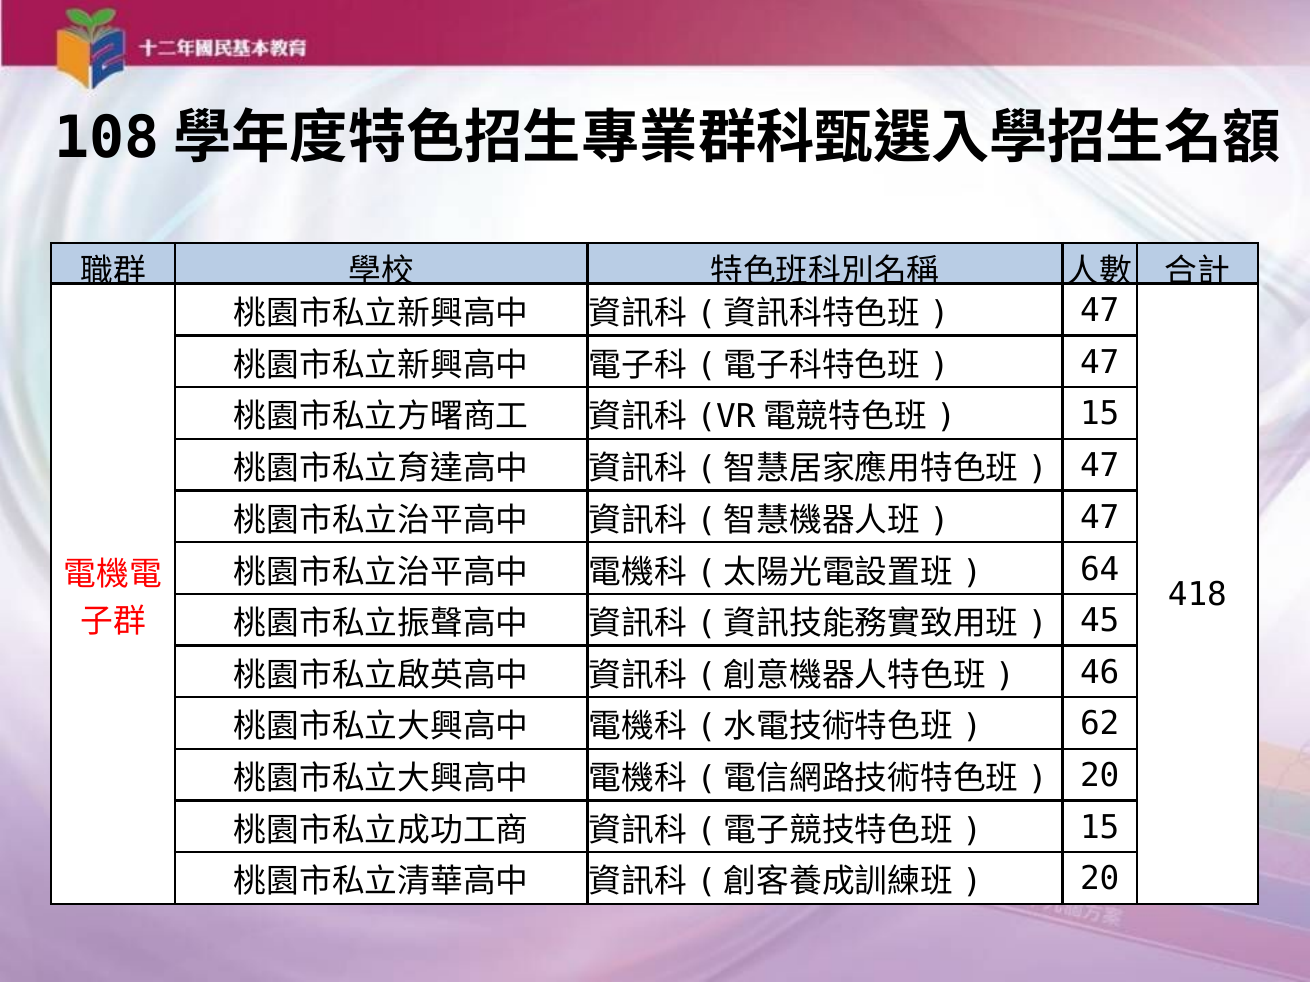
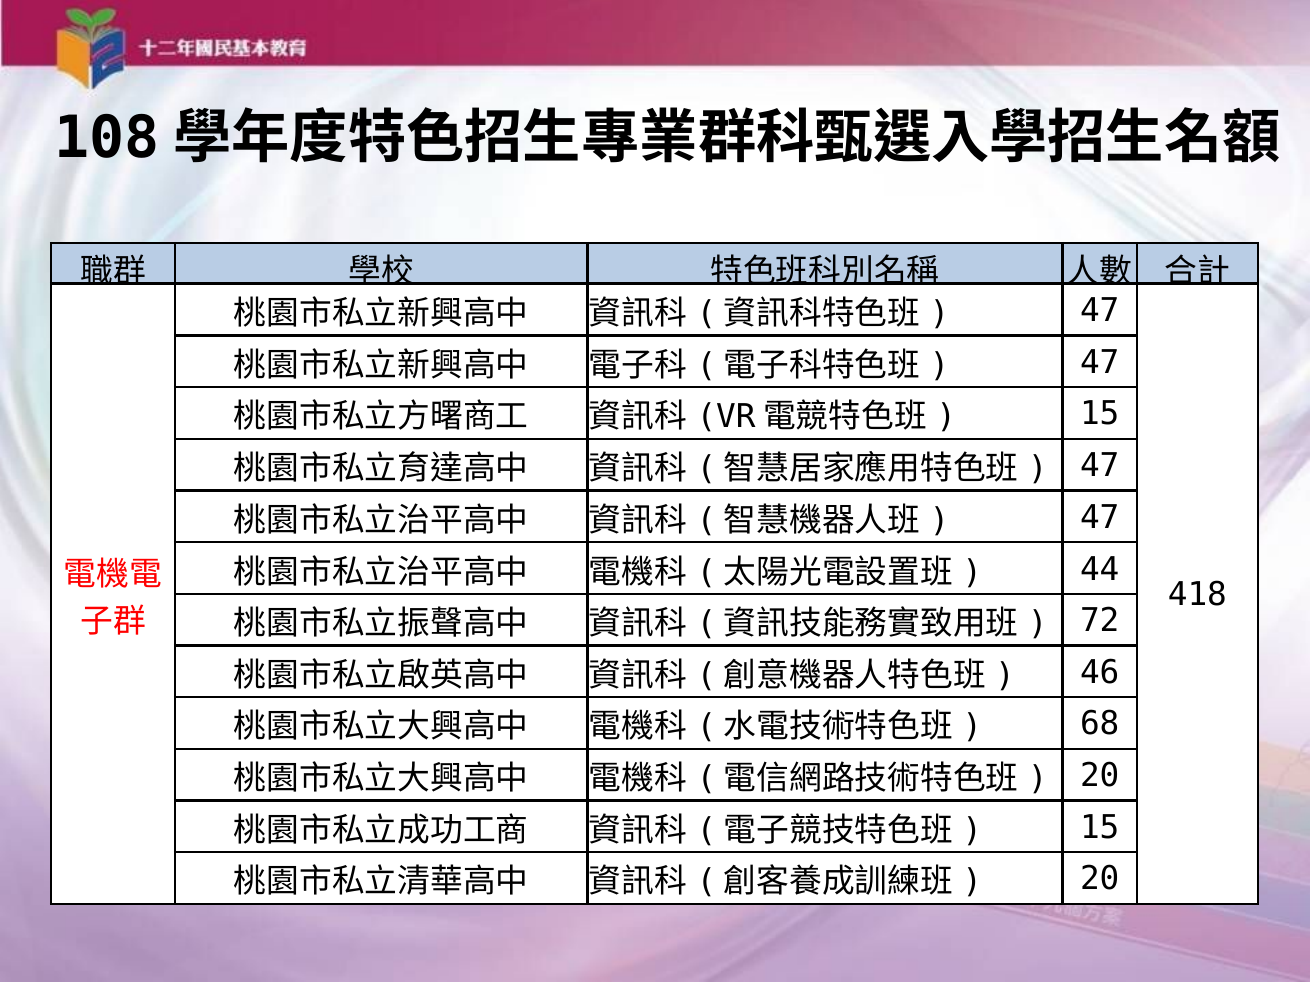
64: 64 -> 44
45: 45 -> 72
62: 62 -> 68
